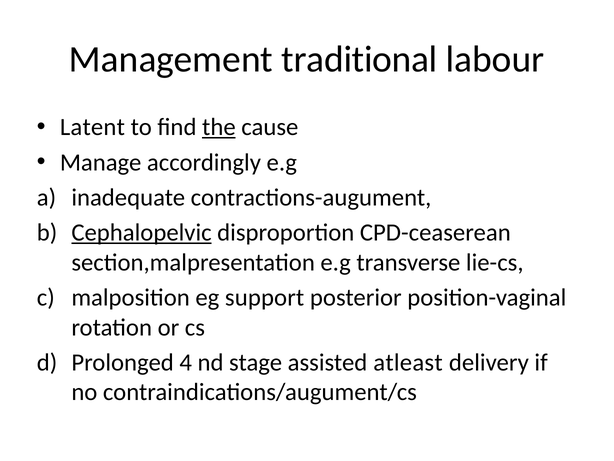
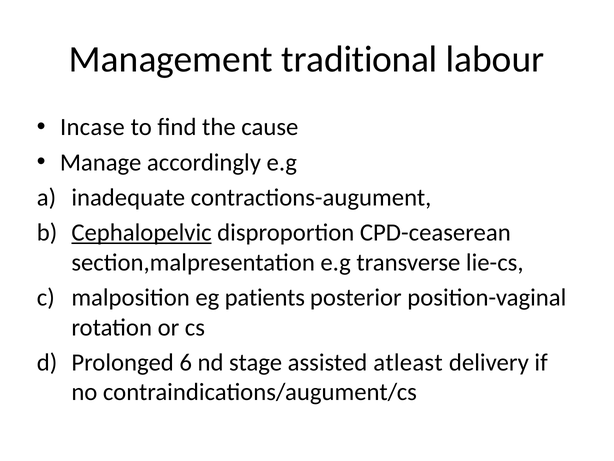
Latent: Latent -> Incase
the underline: present -> none
support: support -> patients
4: 4 -> 6
